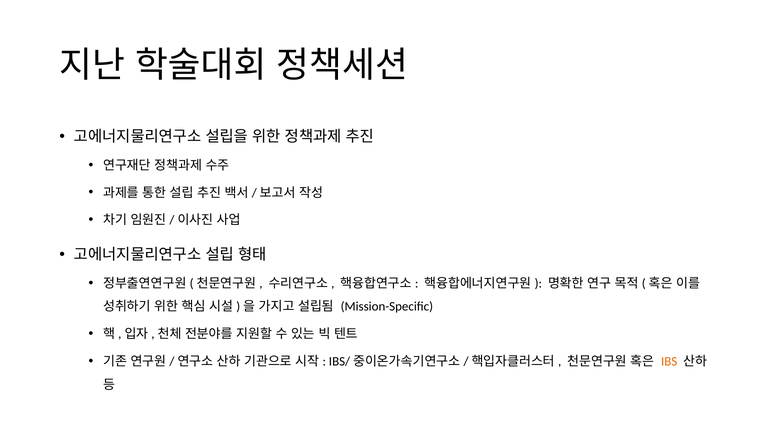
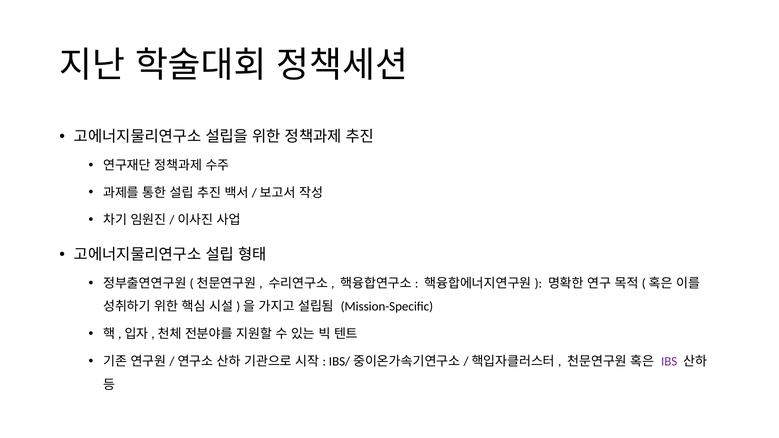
IBS colour: orange -> purple
